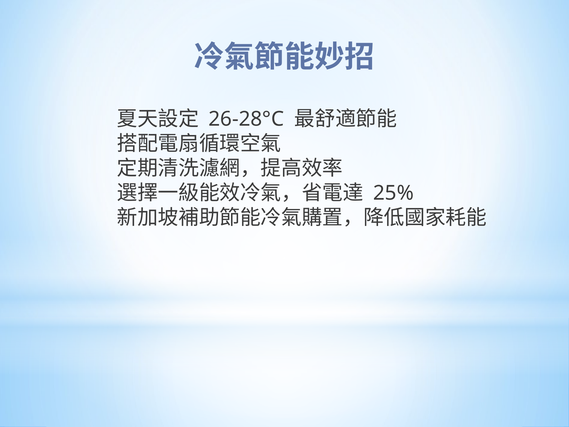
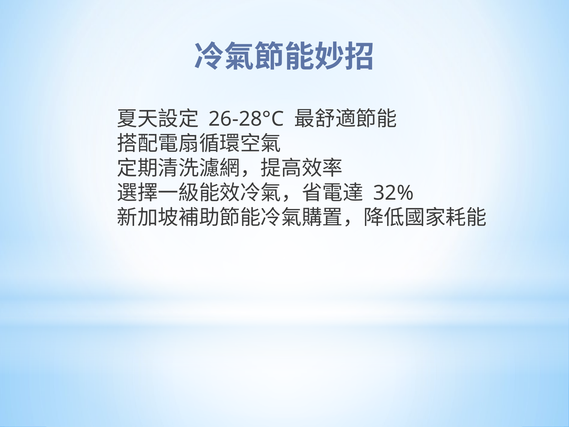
25%: 25% -> 32%
